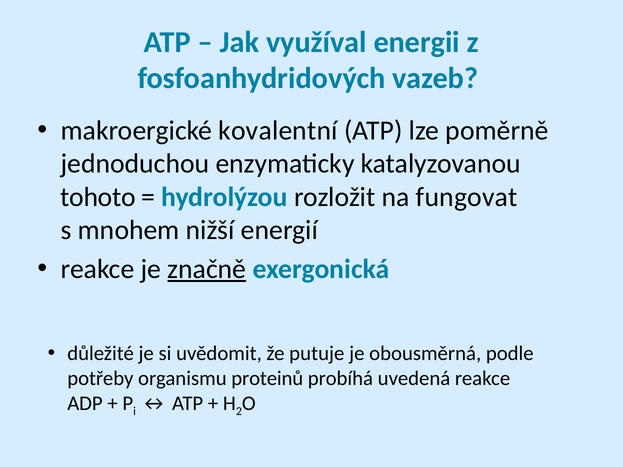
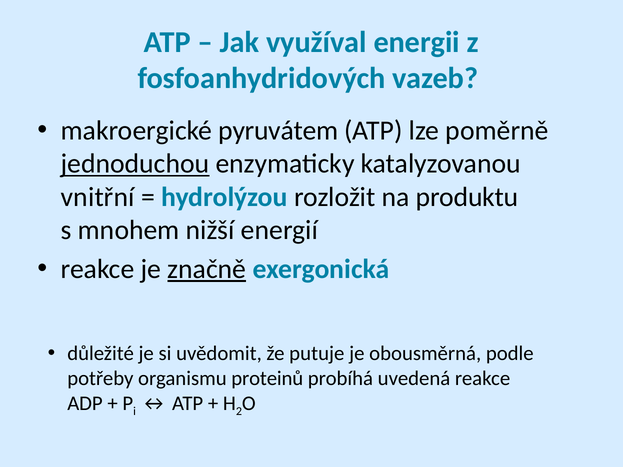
kovalentní: kovalentní -> pyruvátem
jednoduchou underline: none -> present
tohoto: tohoto -> vnitřní
fungovat: fungovat -> produktu
